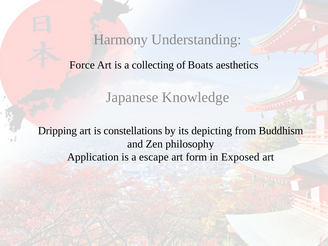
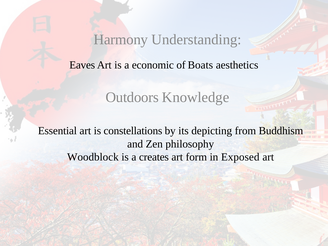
Force: Force -> Eaves
collecting: collecting -> economic
Japanese: Japanese -> Outdoors
Dripping: Dripping -> Essential
Application: Application -> Woodblock
escape: escape -> creates
